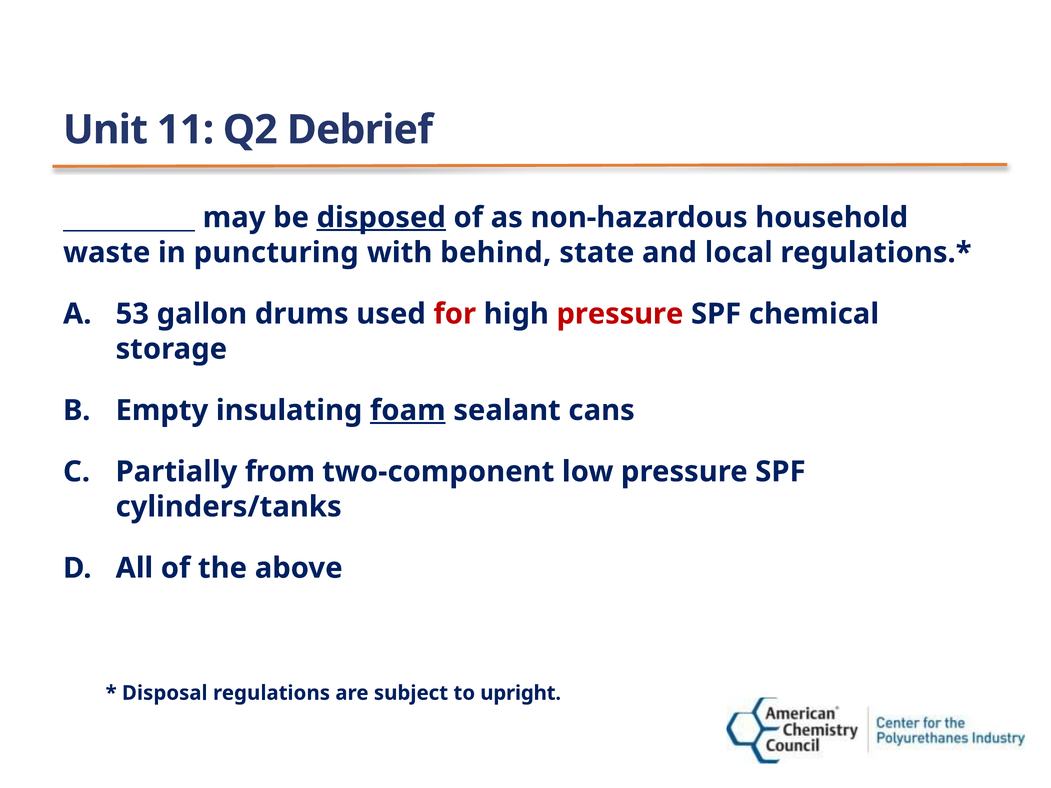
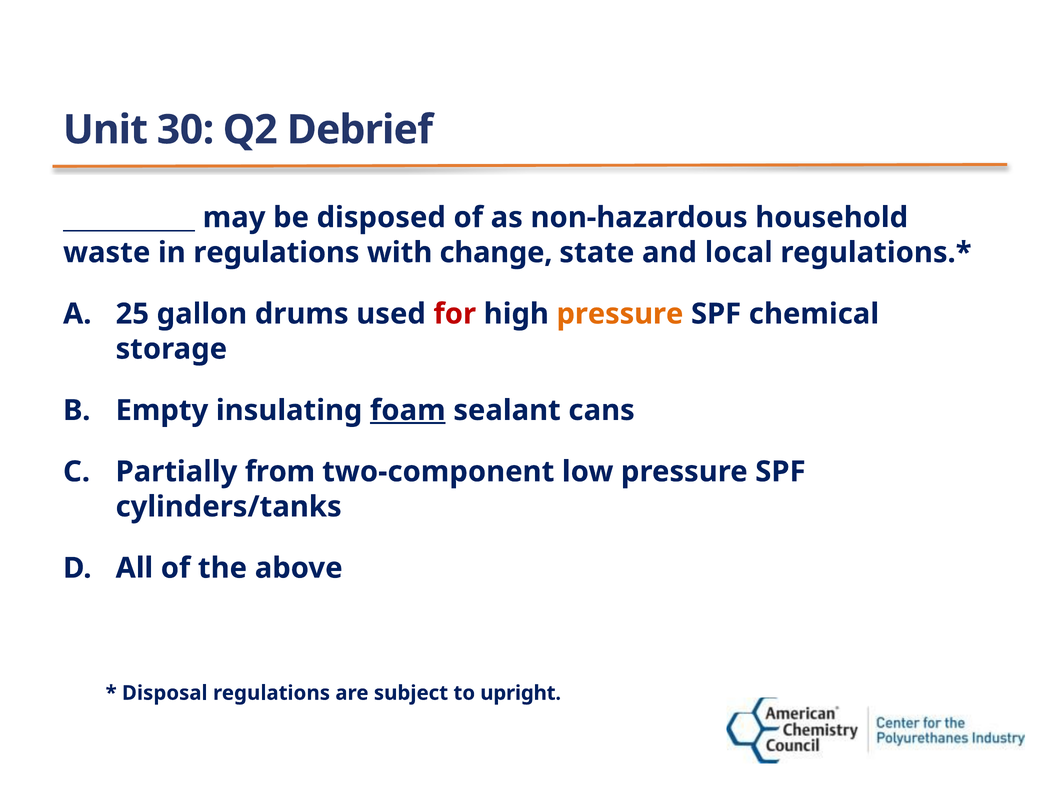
11: 11 -> 30
disposed underline: present -> none
in puncturing: puncturing -> regulations
behind: behind -> change
53: 53 -> 25
pressure at (620, 314) colour: red -> orange
